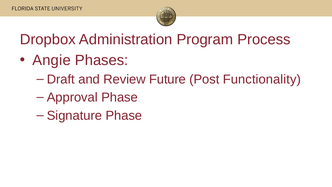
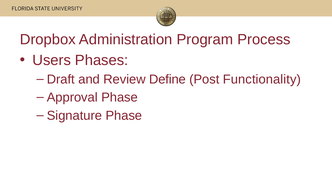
Angie: Angie -> Users
Future: Future -> Define
